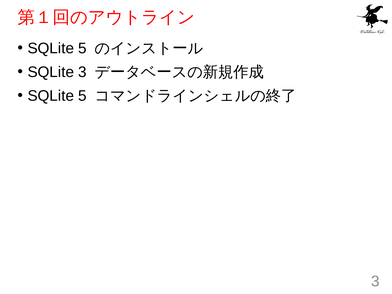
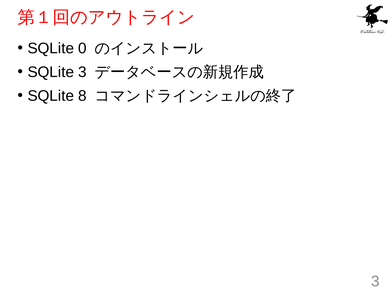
5 at (82, 48): 5 -> 0
5 at (82, 96): 5 -> 8
